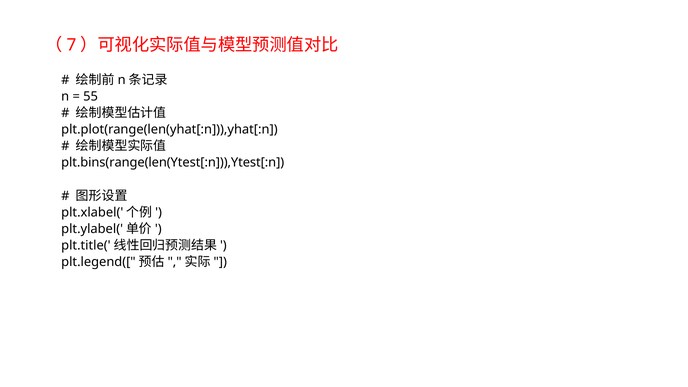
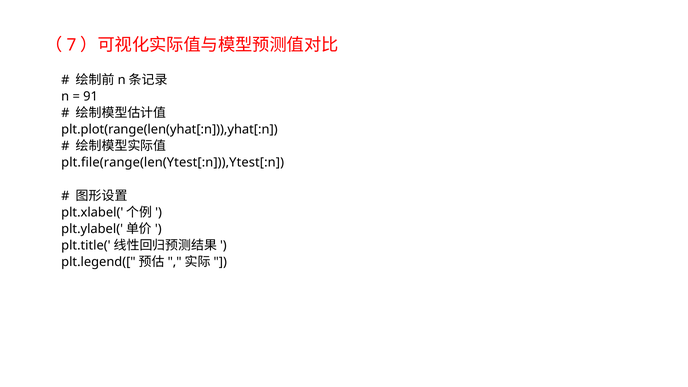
55: 55 -> 91
plt.bins(range(len(Ytest[:n])),Ytest[:n: plt.bins(range(len(Ytest[:n])),Ytest[:n -> plt.file(range(len(Ytest[:n])),Ytest[:n
